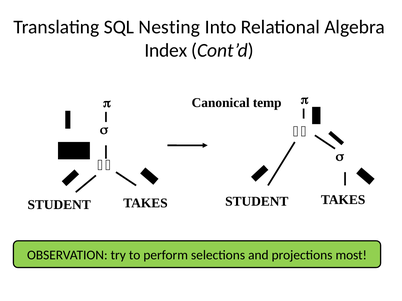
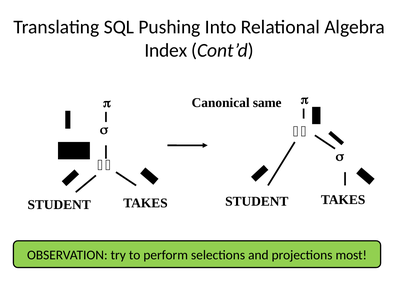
Nesting: Nesting -> Pushing
temp: temp -> same
